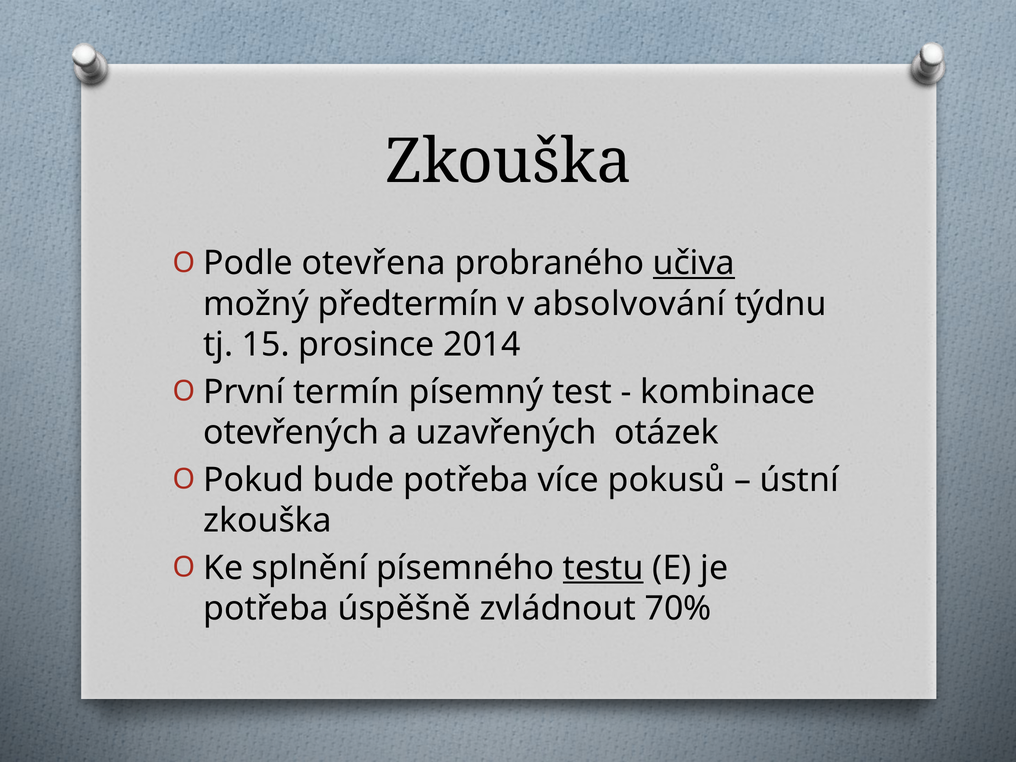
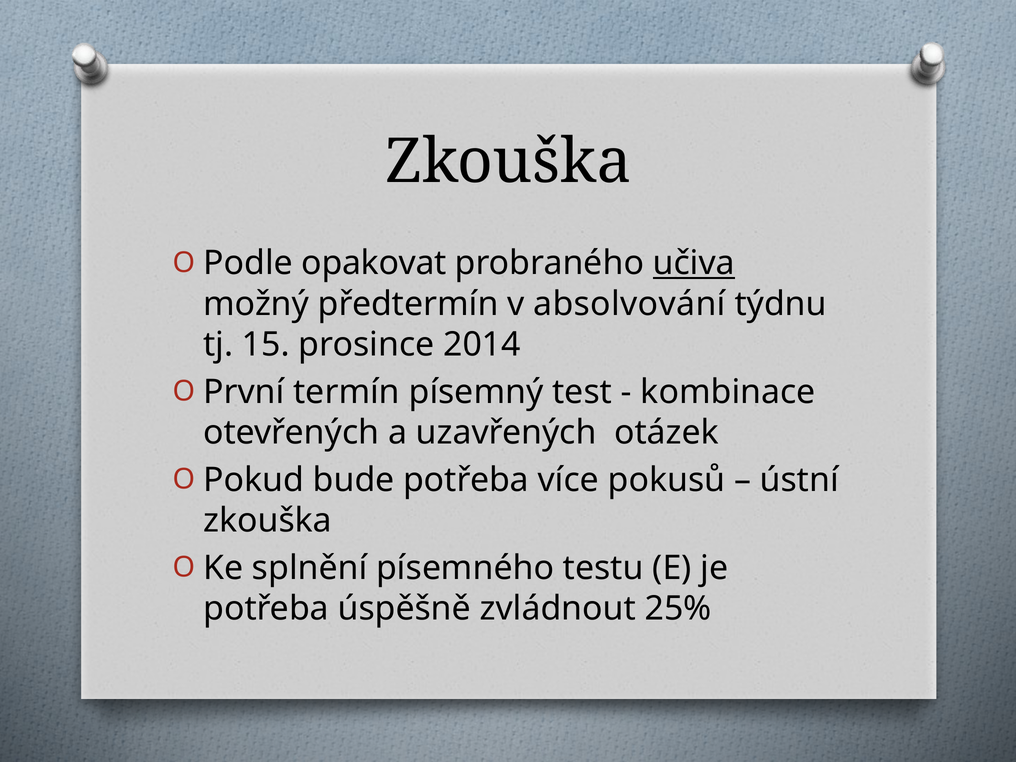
otevřena: otevřena -> opakovat
testu underline: present -> none
70%: 70% -> 25%
